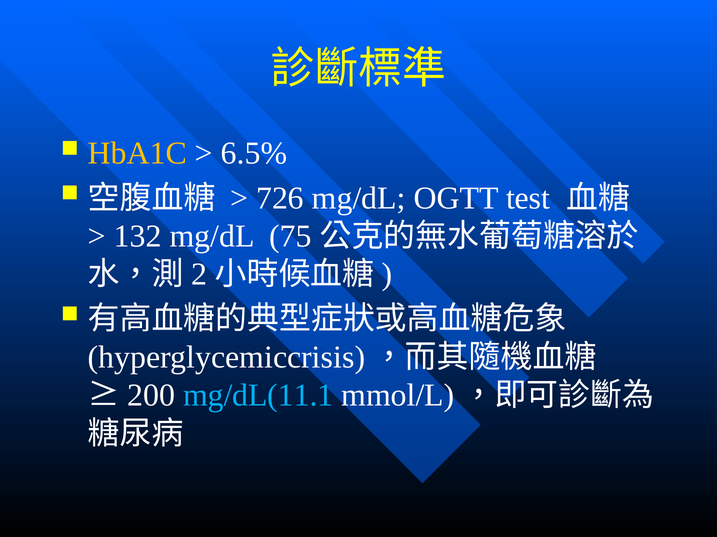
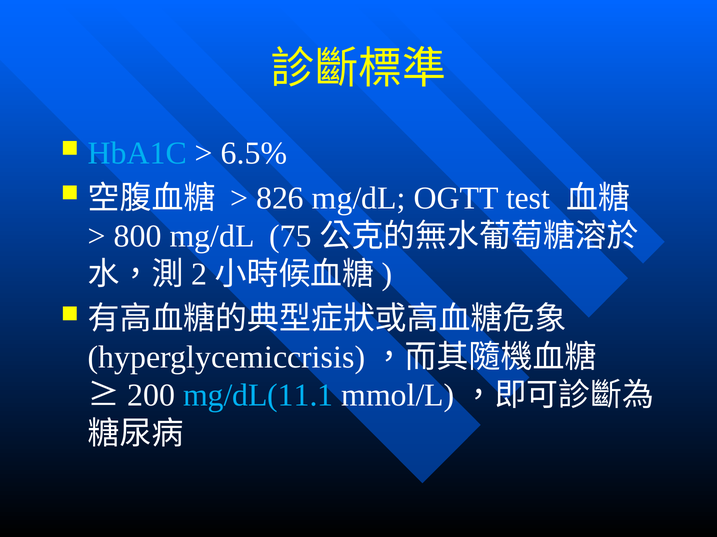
HbA1C colour: yellow -> light blue
726: 726 -> 826
132: 132 -> 800
